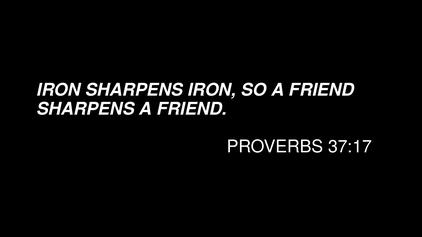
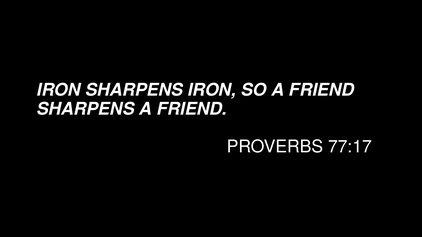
37:17: 37:17 -> 77:17
